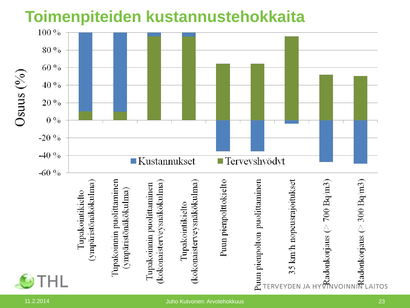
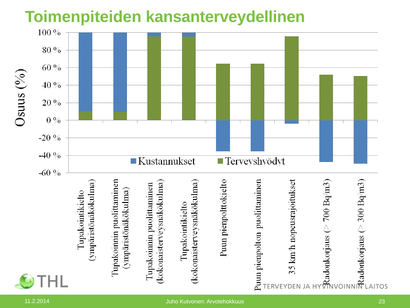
kustannustehokkaita: kustannustehokkaita -> kansanterveydellinen
